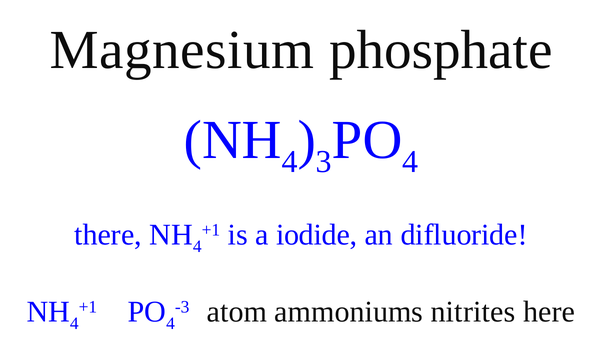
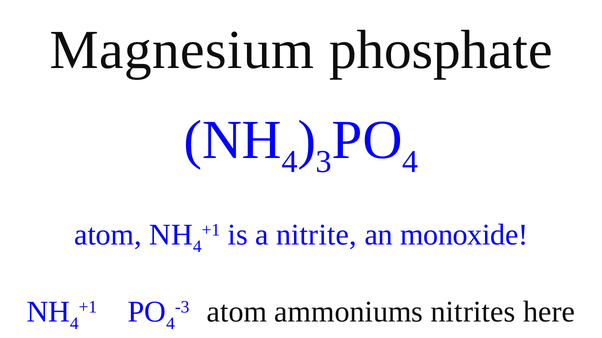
there at (108, 235): there -> atom
iodide: iodide -> nitrite
difluoride: difluoride -> monoxide
